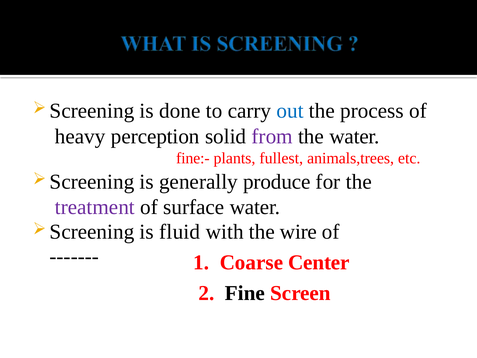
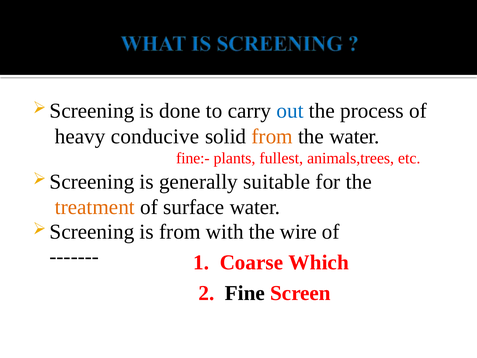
perception: perception -> conducive
from at (272, 136) colour: purple -> orange
produce: produce -> suitable
treatment colour: purple -> orange
is fluid: fluid -> from
Center: Center -> Which
